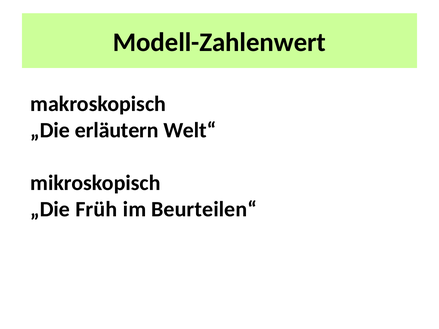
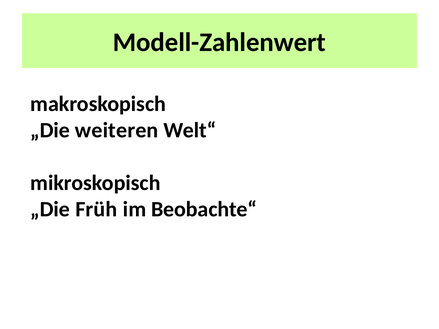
erläutern: erläutern -> weiteren
Beurteilen“: Beurteilen“ -> Beobachte“
